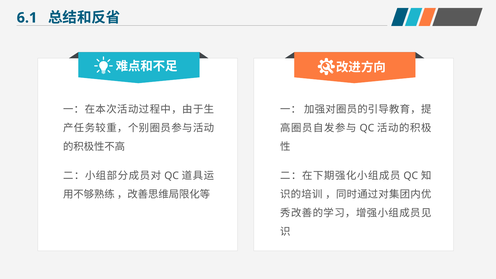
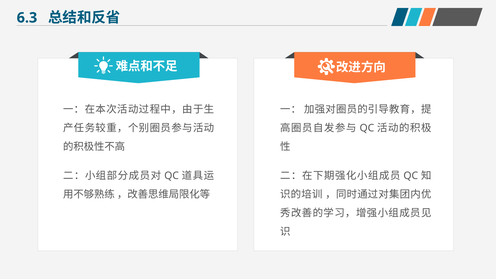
6.1: 6.1 -> 6.3
